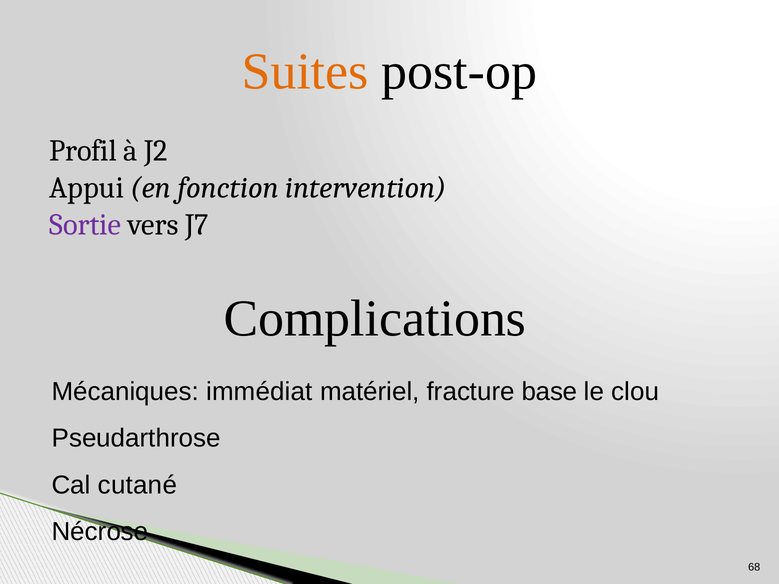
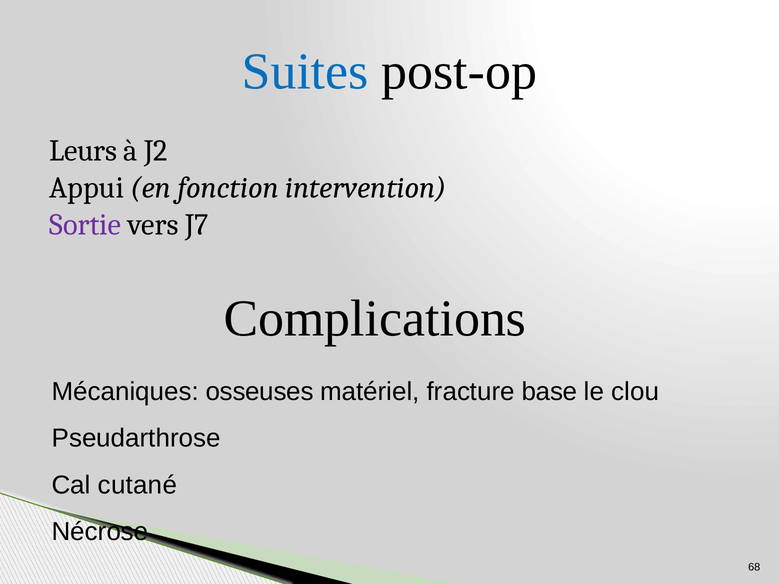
Suites colour: orange -> blue
Profil: Profil -> Leurs
immédiat: immédiat -> osseuses
